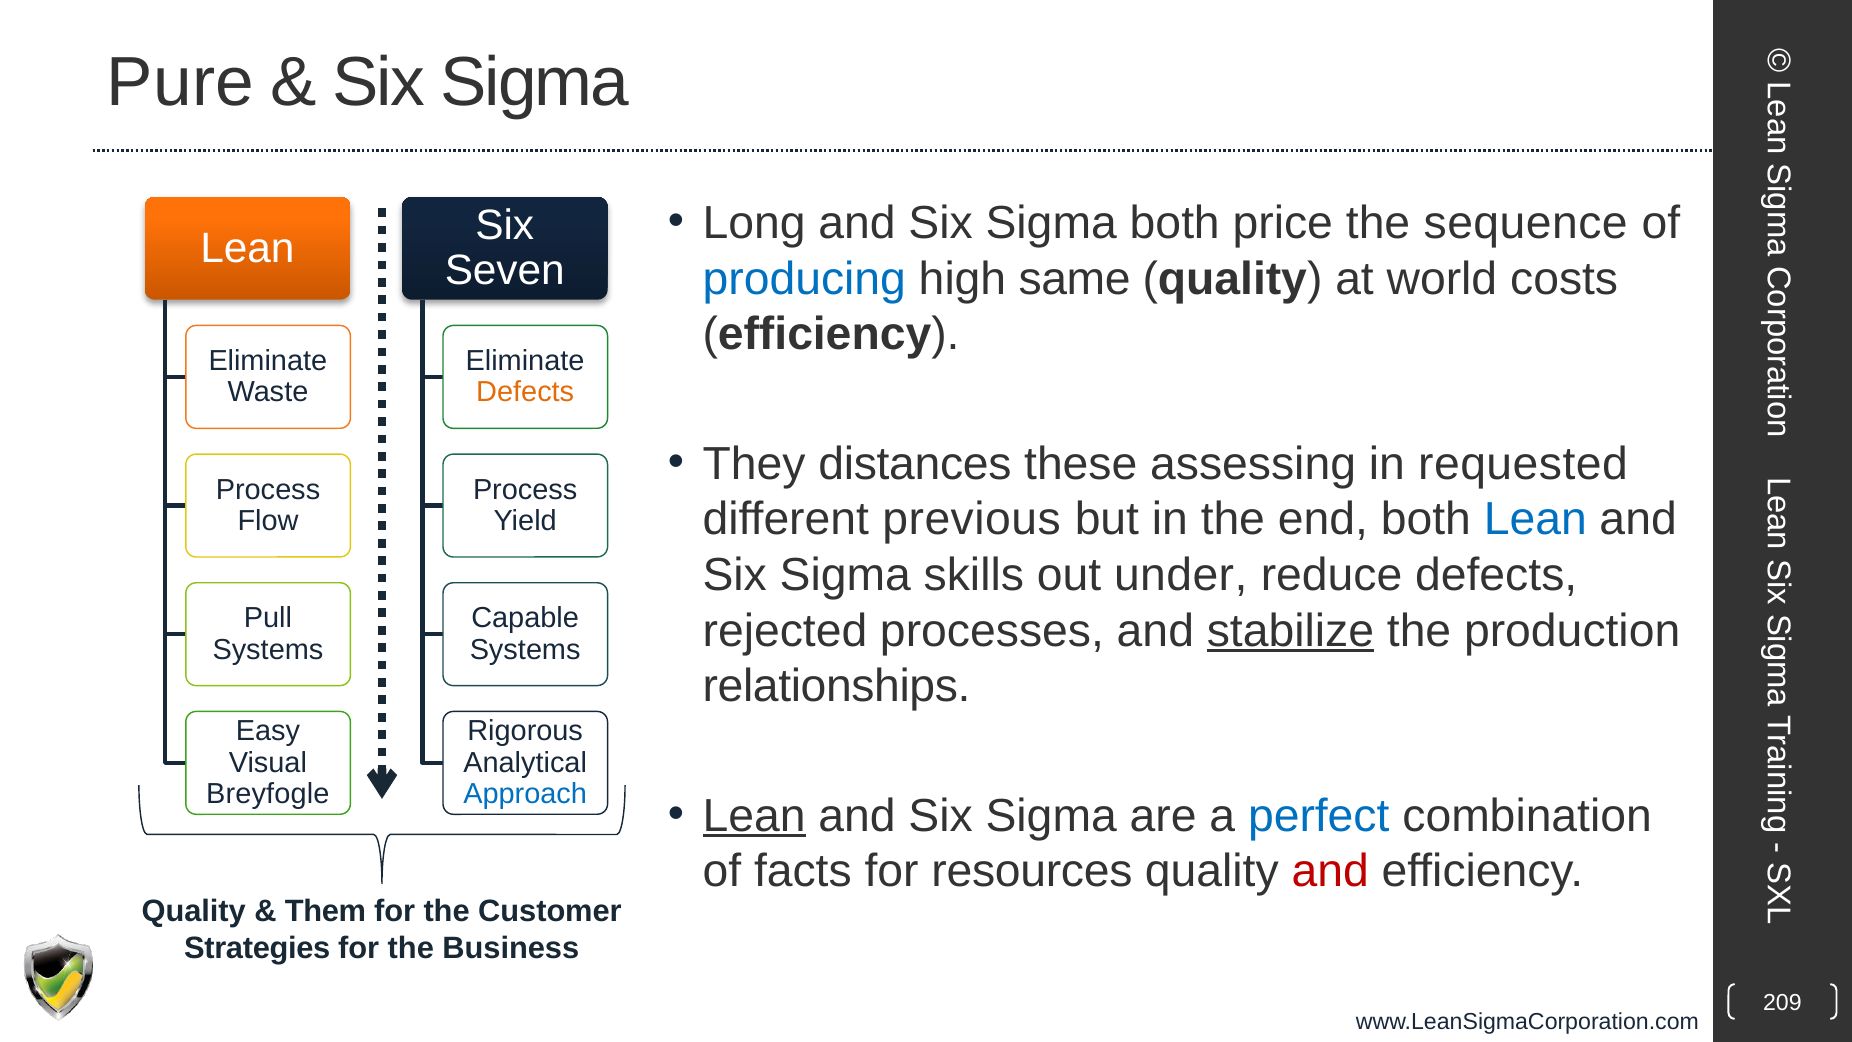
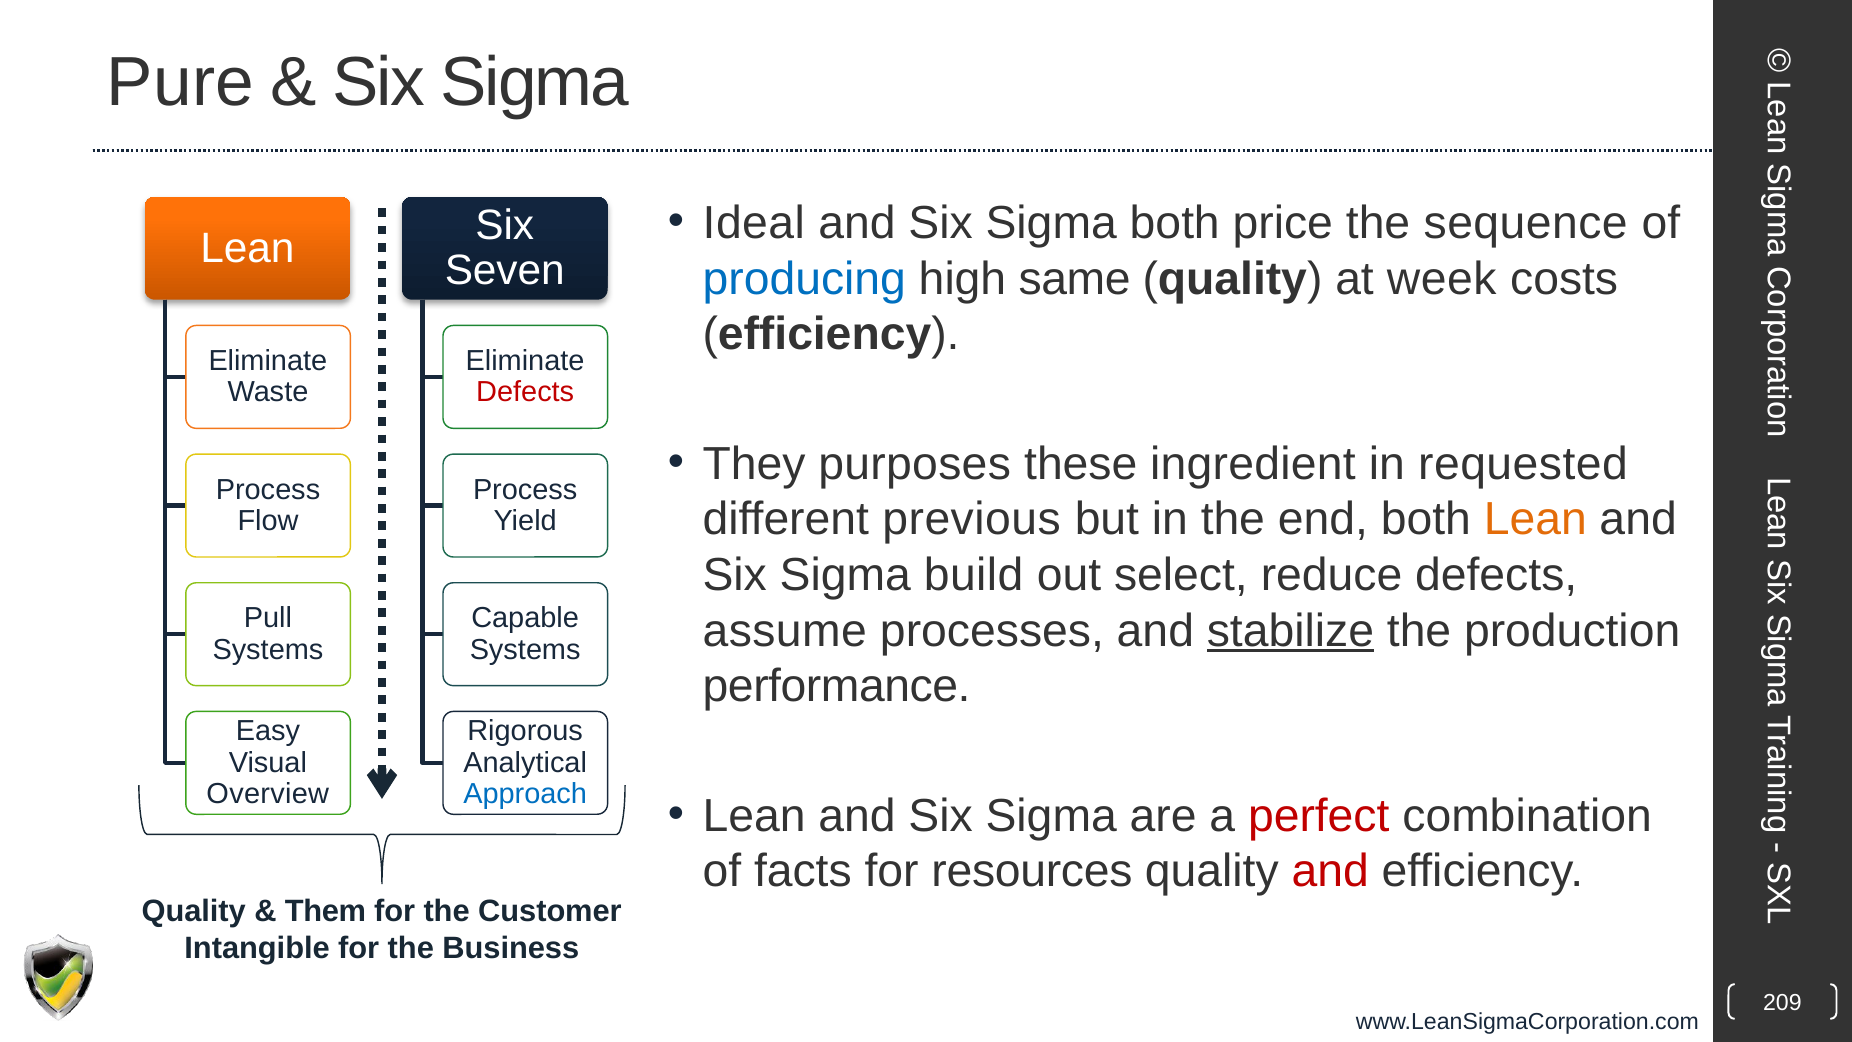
Long: Long -> Ideal
world: world -> week
Defects at (525, 392) colour: orange -> red
distances: distances -> purposes
assessing: assessing -> ingredient
Lean at (1535, 519) colour: blue -> orange
skills: skills -> build
under: under -> select
rejected: rejected -> assume
relationships: relationships -> performance
Breyfogle: Breyfogle -> Overview
Lean at (754, 816) underline: present -> none
perfect colour: blue -> red
Strategies: Strategies -> Intangible
